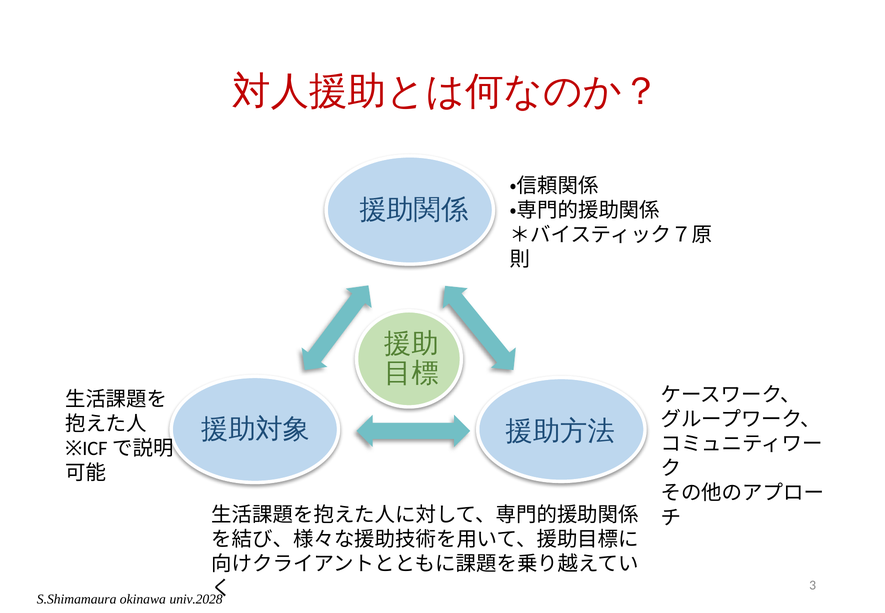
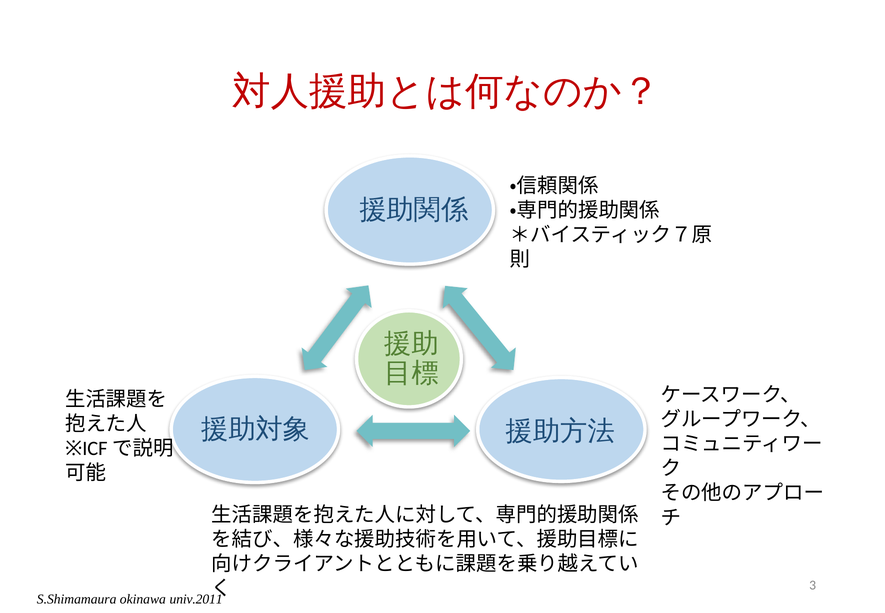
univ.2028: univ.2028 -> univ.2011
